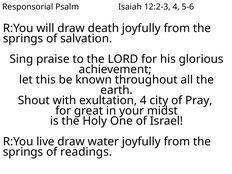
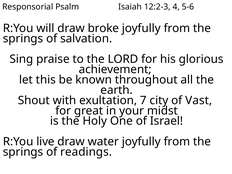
death: death -> broke
exultation 4: 4 -> 7
Pray: Pray -> Vast
